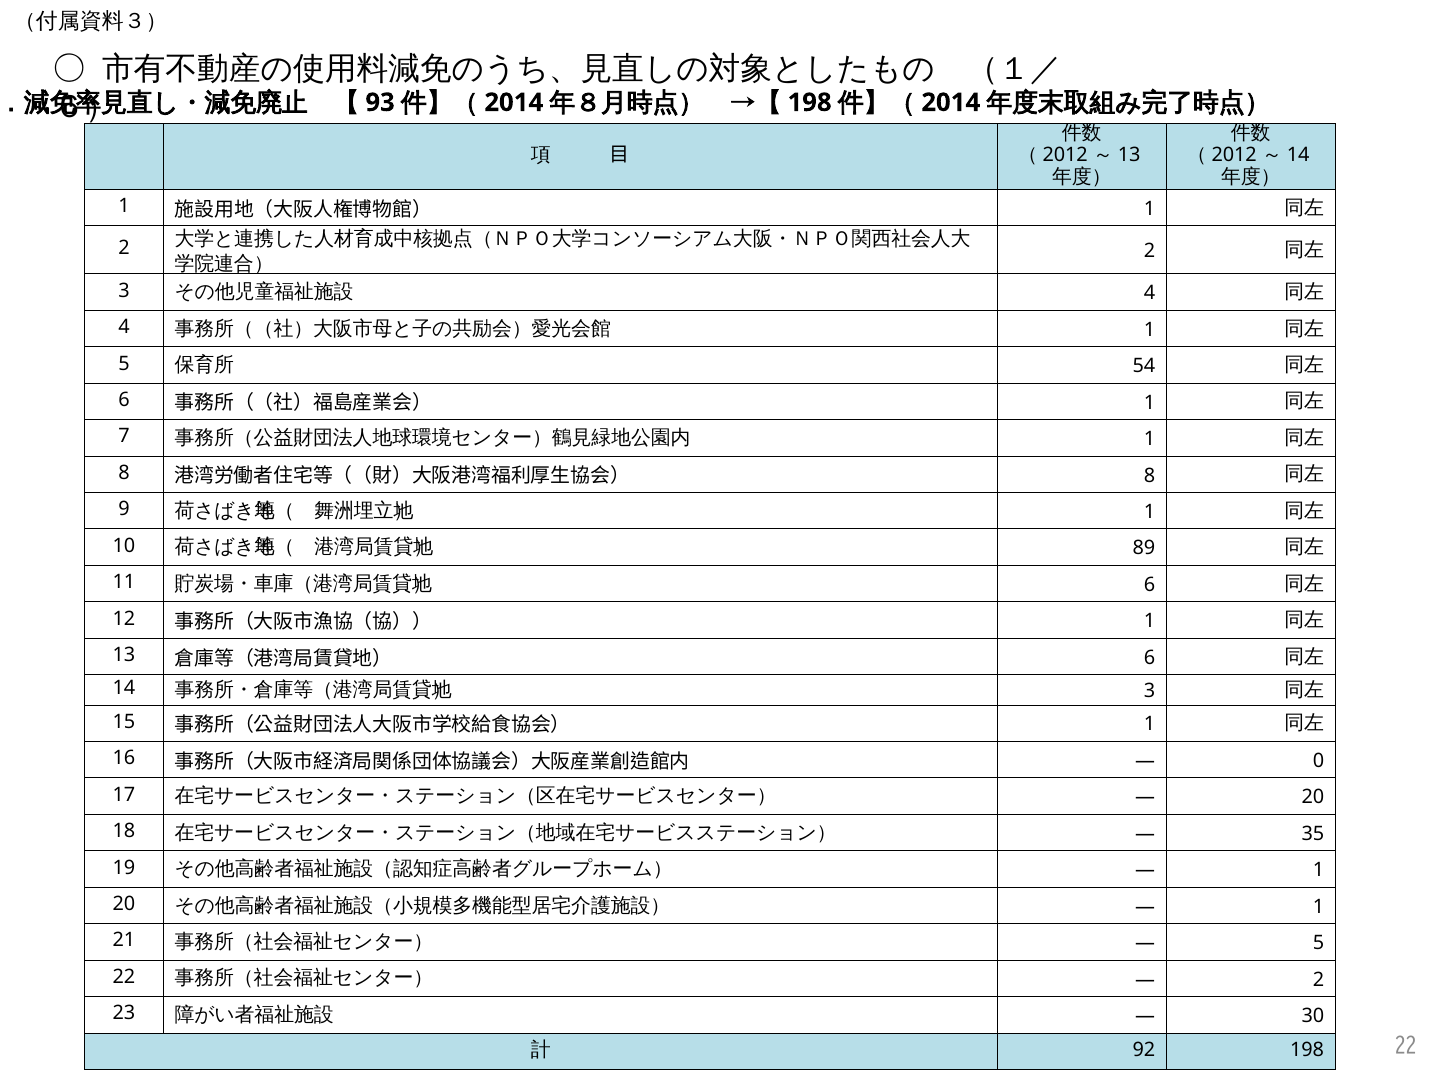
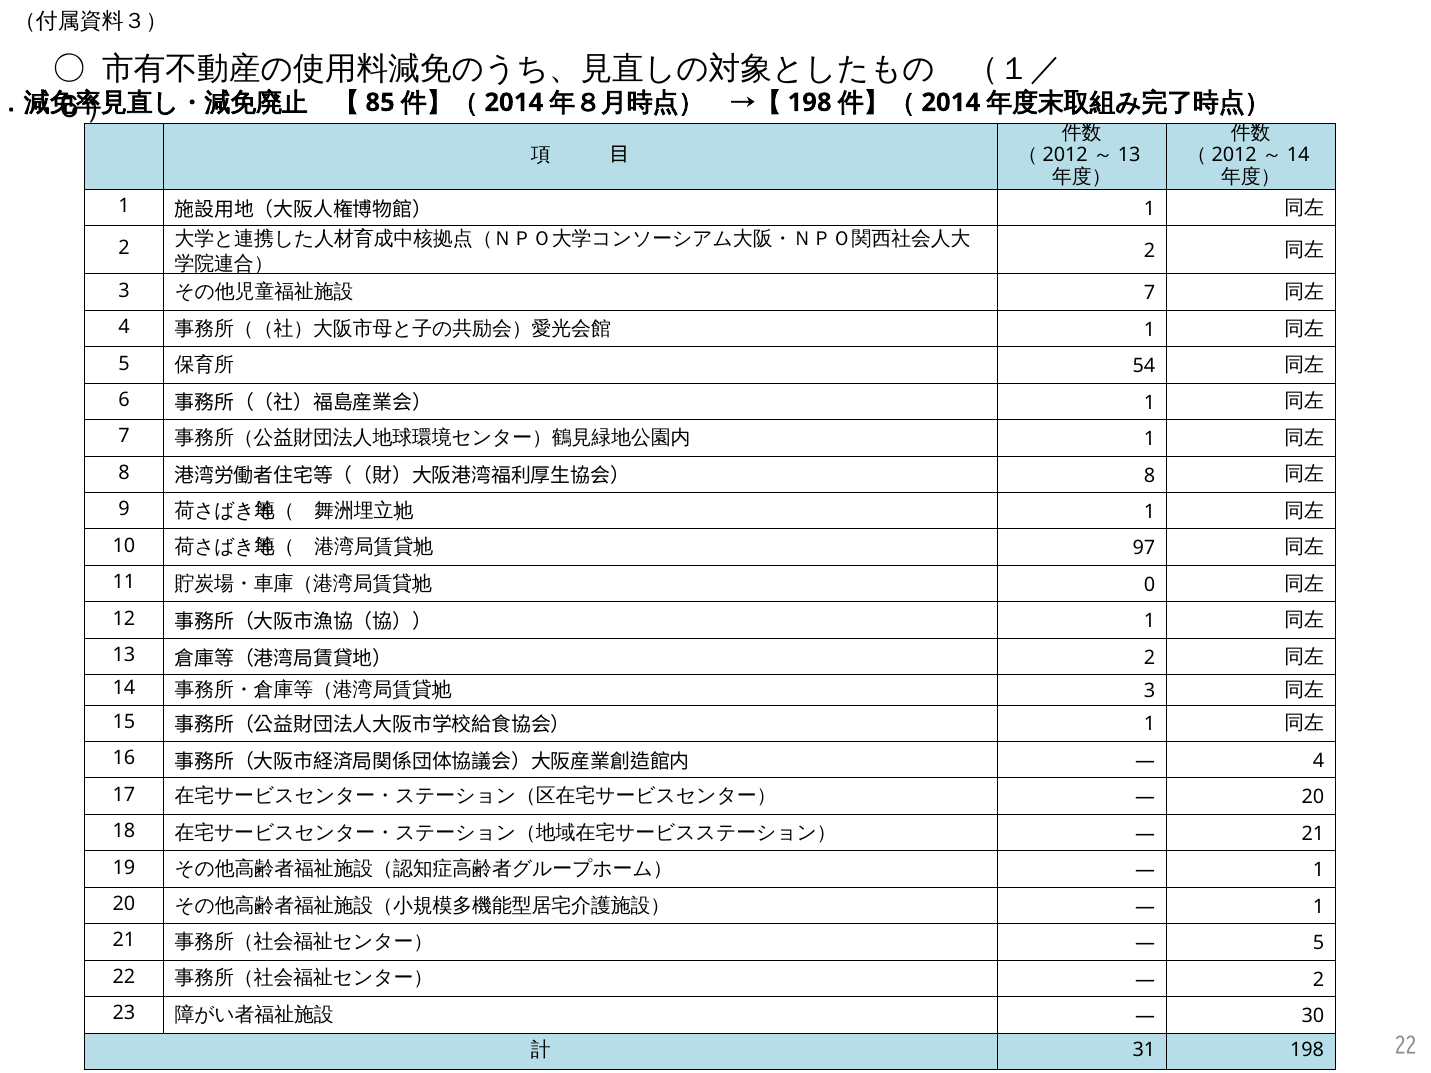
93: 93 -> 85
4 at (1149, 293): 4 -> 7
89: 89 -> 97
6 at (1149, 585): 6 -> 0
6 at (1149, 658): 6 -> 2
0 at (1318, 761): 0 -> 4
35 at (1313, 834): 35 -> 21
92: 92 -> 31
